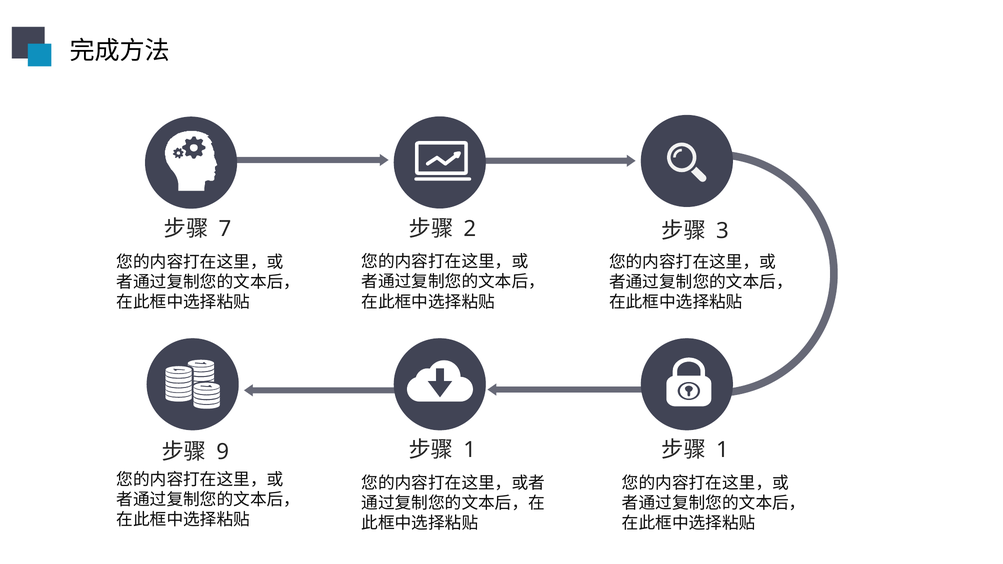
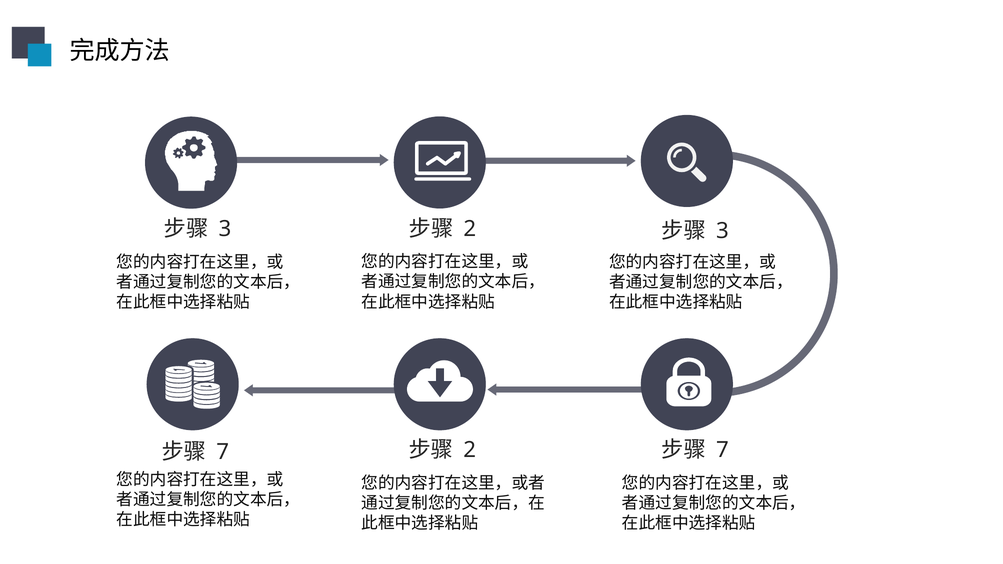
7 at (225, 229): 7 -> 3
1 at (470, 450): 1 -> 2
1 at (722, 450): 1 -> 7
9 at (223, 452): 9 -> 7
